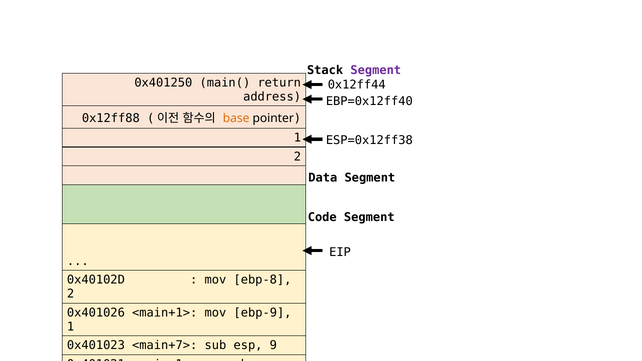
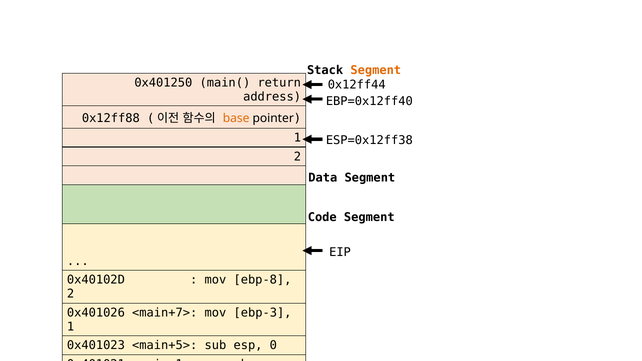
Segment at (376, 71) colour: purple -> orange
0x401026 <main+1>: <main+1> -> <main+7>
ebp-9: ebp-9 -> ebp-3
<main+7>: <main+7> -> <main+5>
9: 9 -> 0
